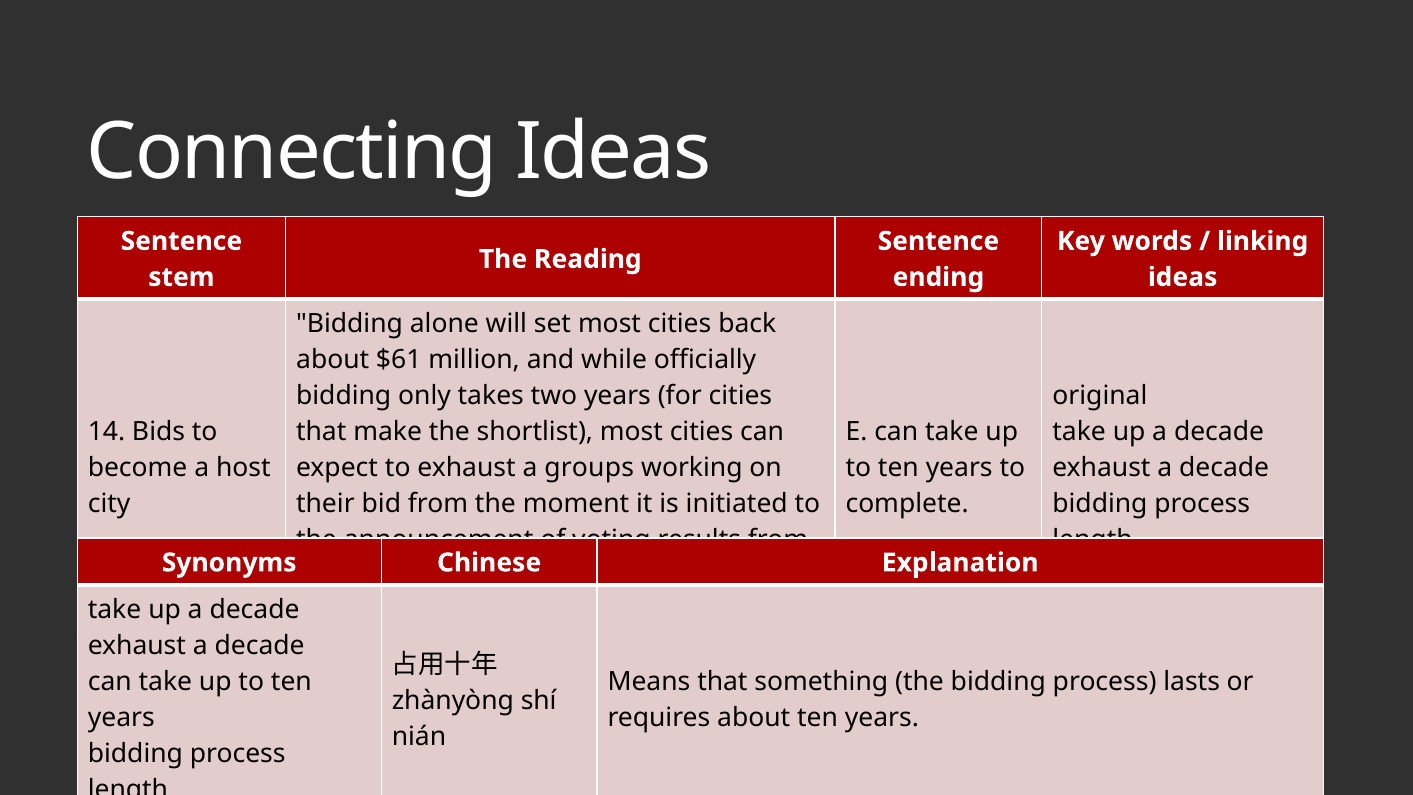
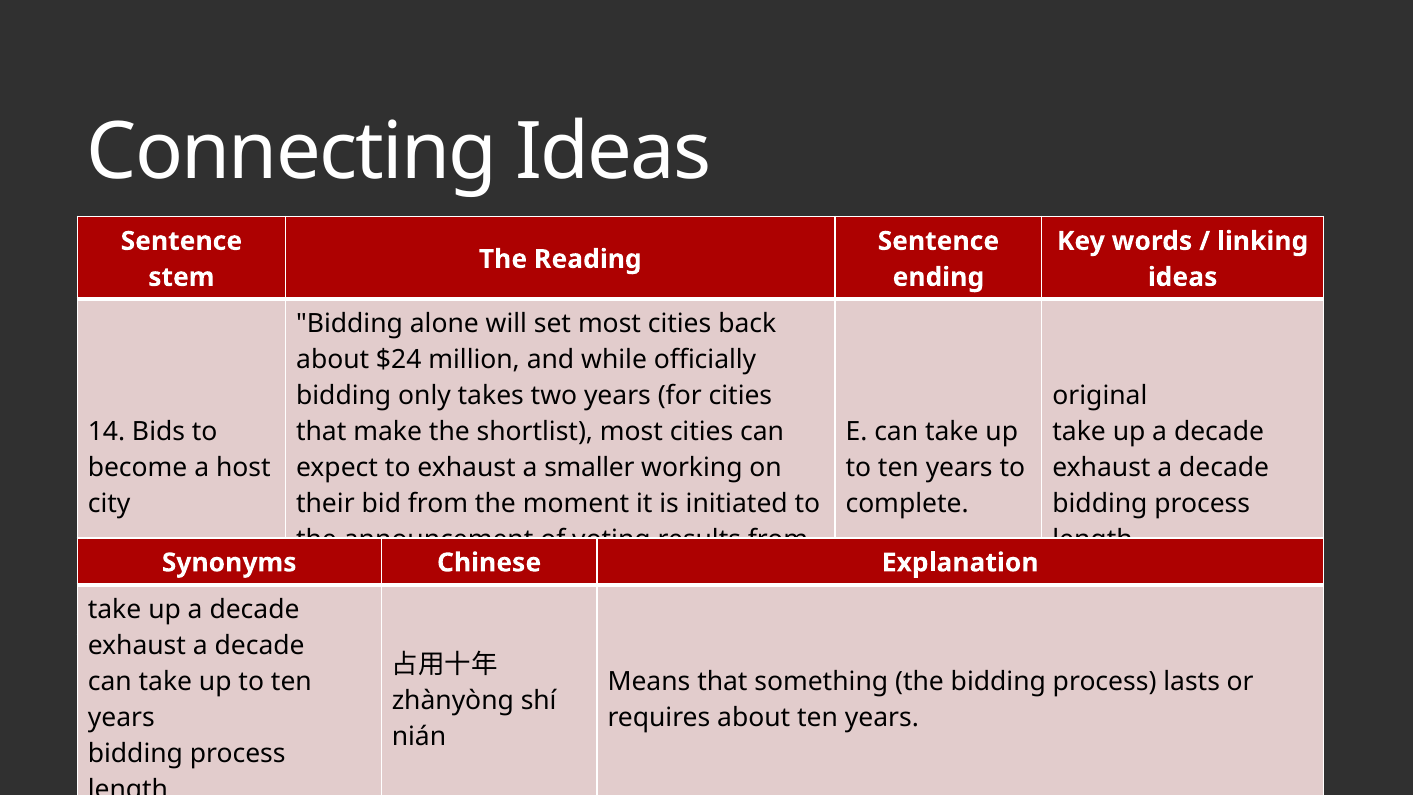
$61: $61 -> $24
groups: groups -> smaller
